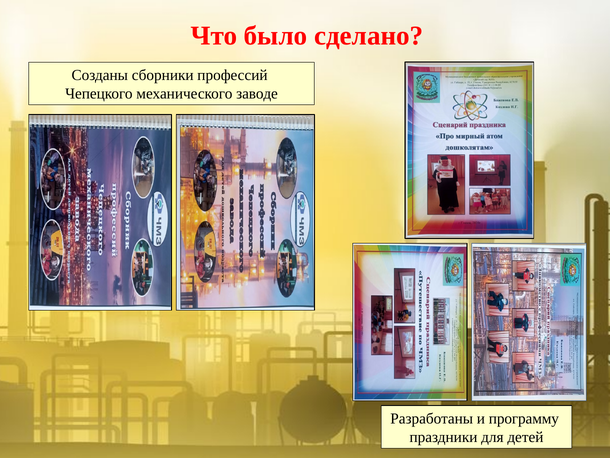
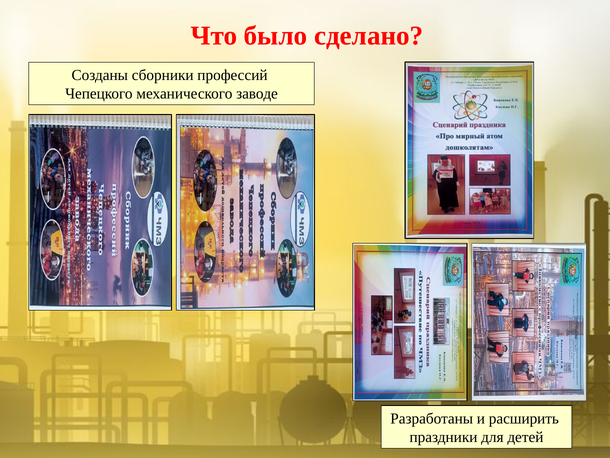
программу: программу -> расширить
